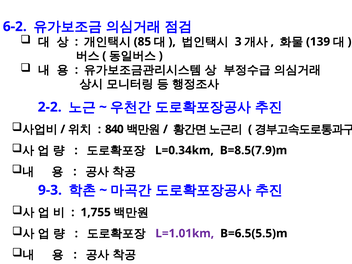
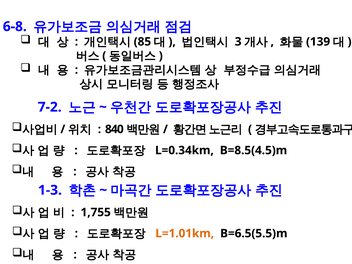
6-2: 6-2 -> 6-8
2-2: 2-2 -> 7-2
B=8.5(7.9)m: B=8.5(7.9)m -> B=8.5(4.5)m
9-3: 9-3 -> 1-3
L=1.01km colour: purple -> orange
